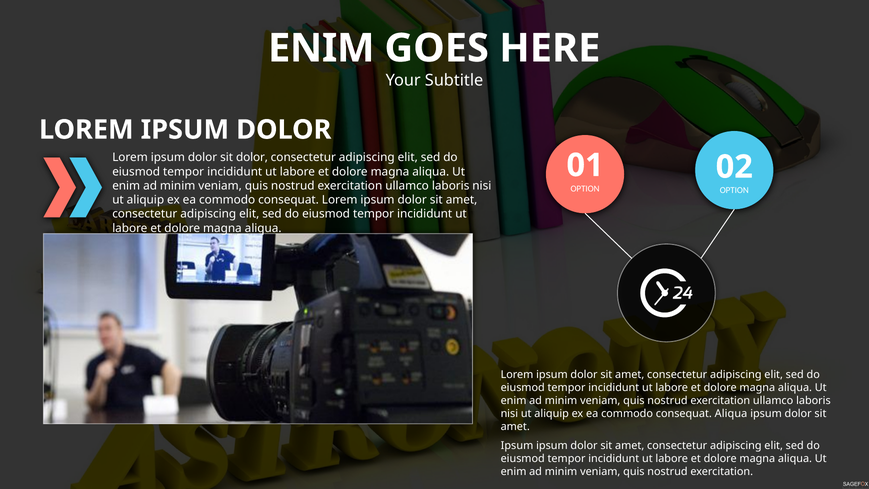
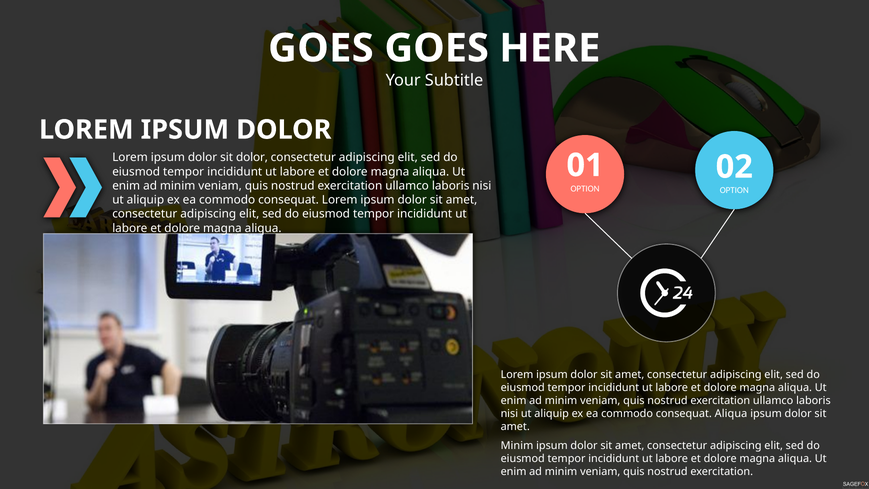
ENIM at (321, 48): ENIM -> GOES
Ipsum at (517, 446): Ipsum -> Minim
